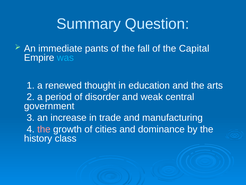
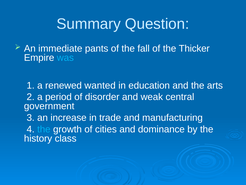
Capital: Capital -> Thicker
thought: thought -> wanted
the at (44, 129) colour: pink -> light blue
